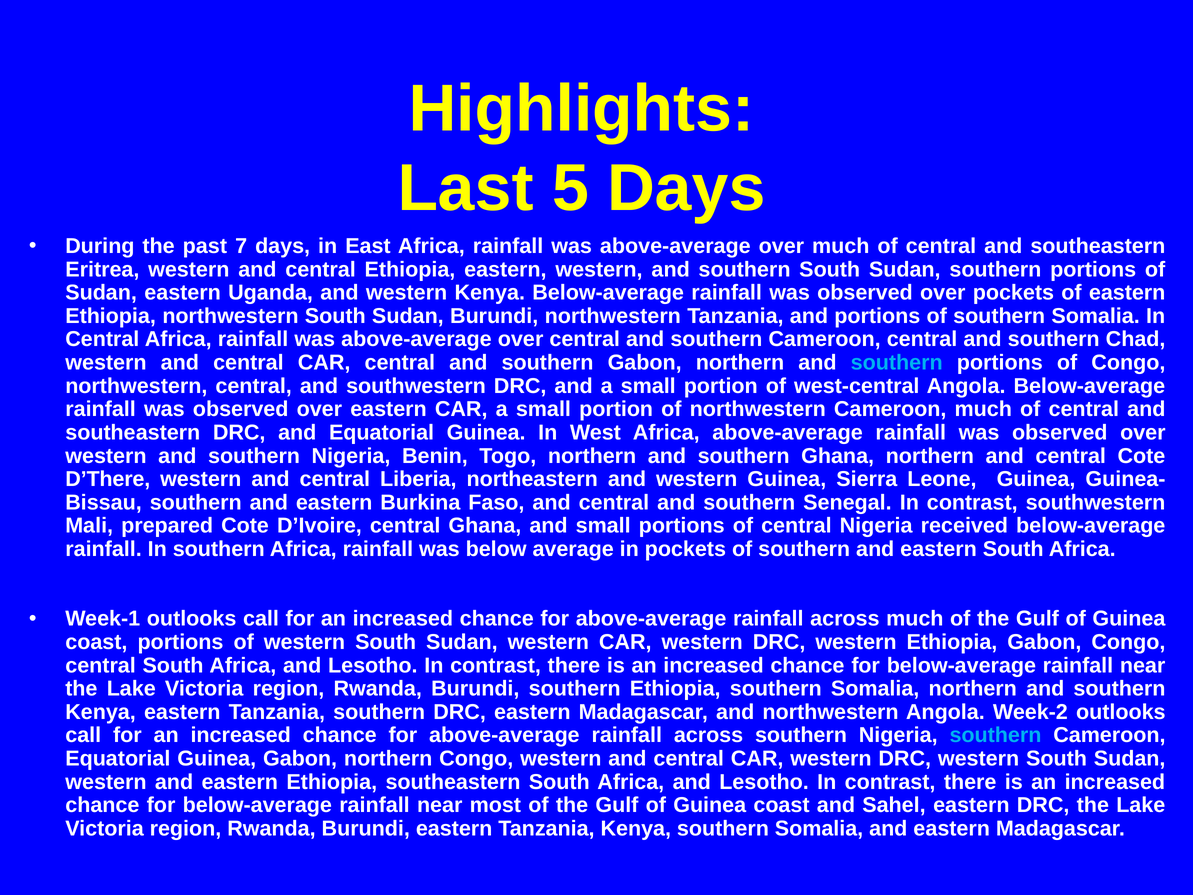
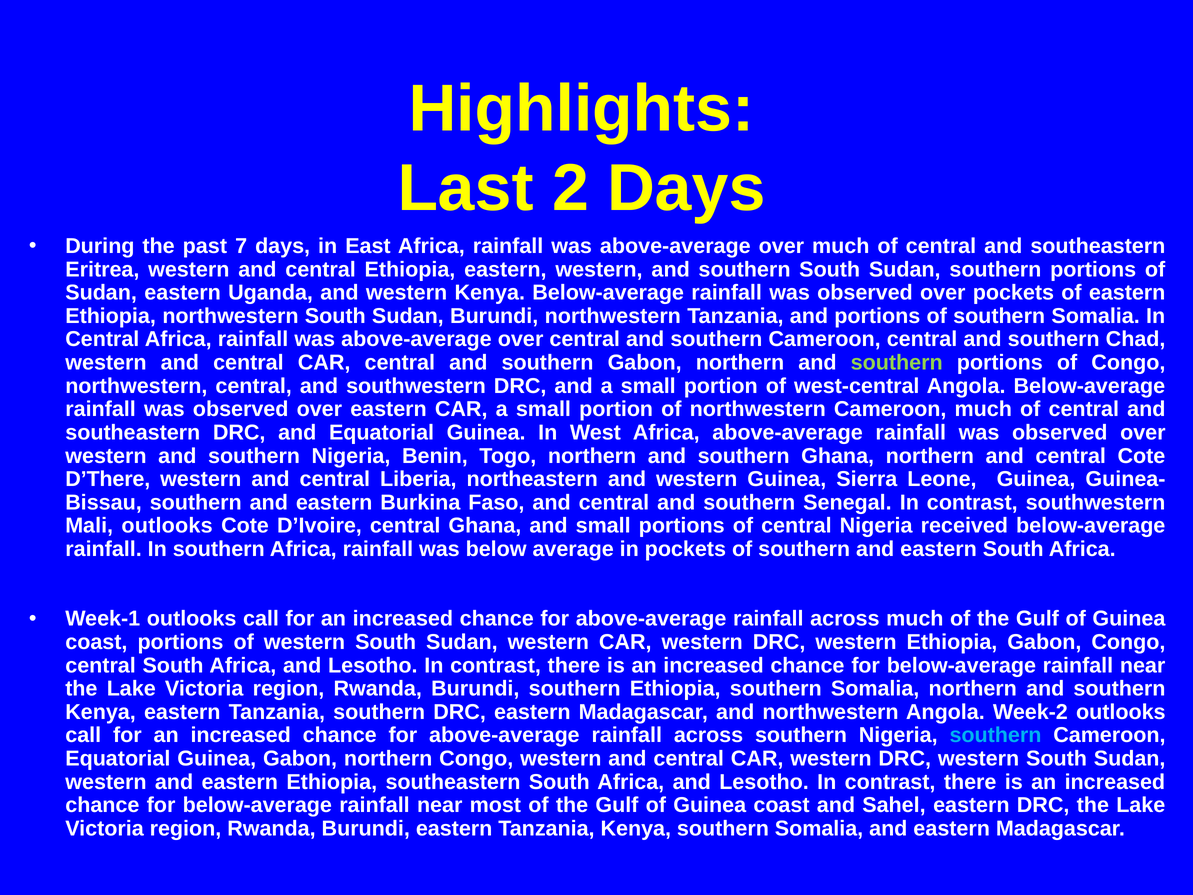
5: 5 -> 2
southern at (897, 363) colour: light blue -> light green
Mali prepared: prepared -> outlooks
